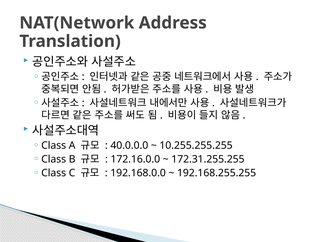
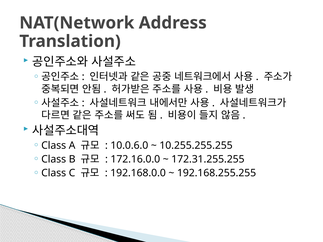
40.0.0.0: 40.0.0.0 -> 10.0.6.0
